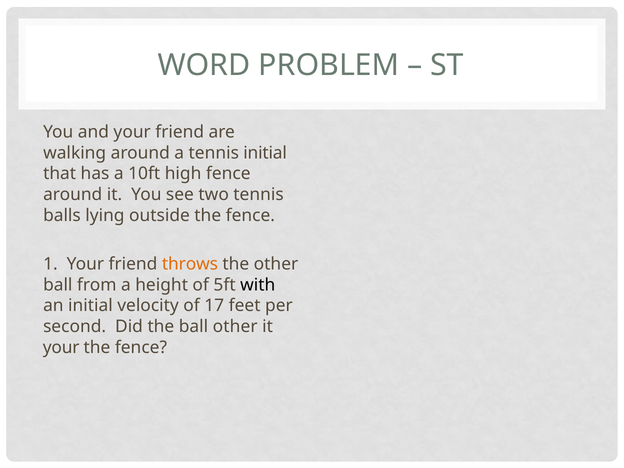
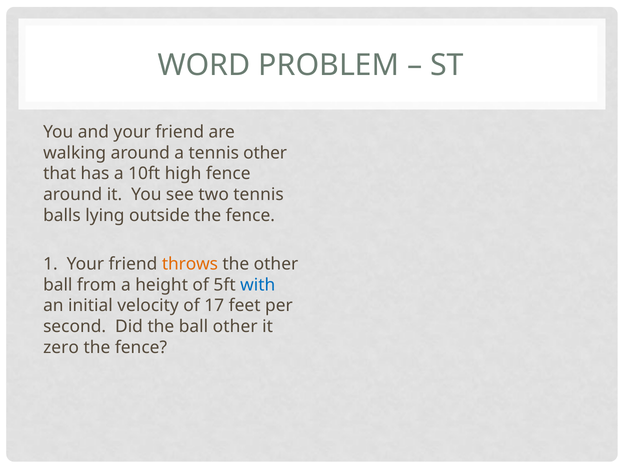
tennis initial: initial -> other
with colour: black -> blue
your at (61, 347): your -> zero
